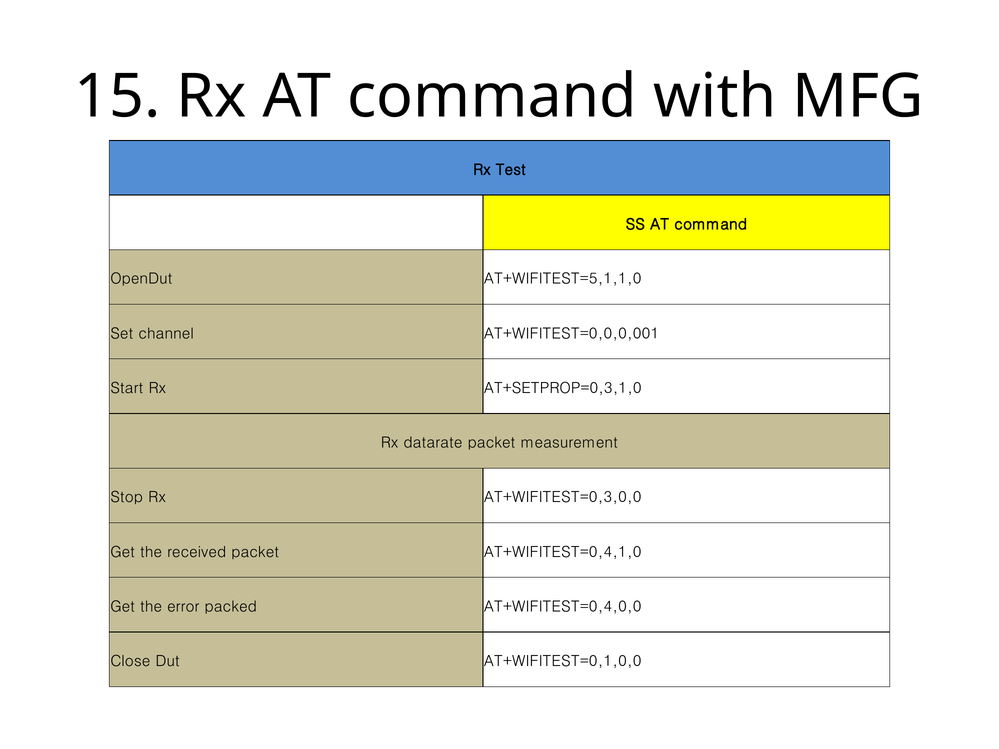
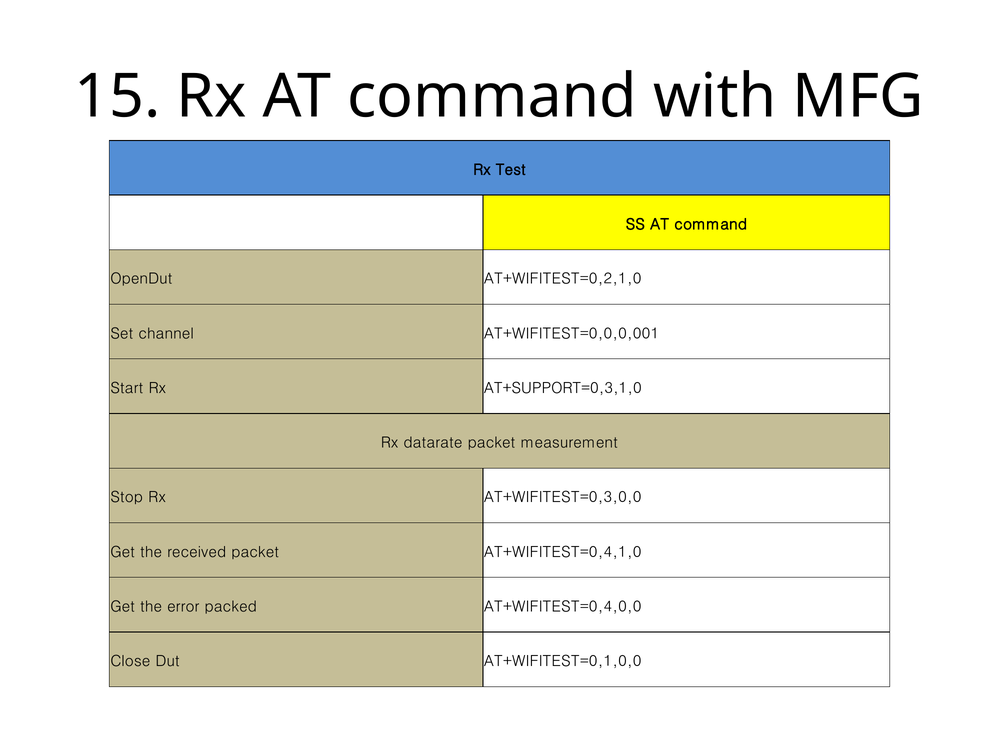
AT+WIFITEST=5,1,1,0: AT+WIFITEST=5,1,1,0 -> AT+WIFITEST=0,2,1,0
AT+SETPROP=0,3,1,0: AT+SETPROP=0,3,1,0 -> AT+SUPPORT=0,3,1,0
